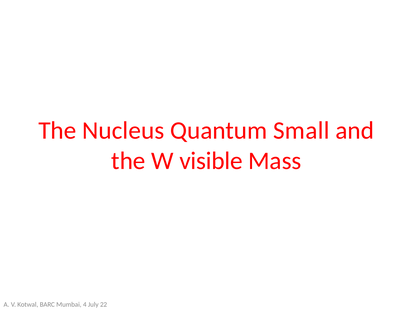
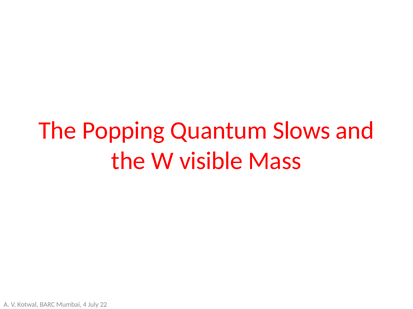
Nucleus: Nucleus -> Popping
Small: Small -> Slows
